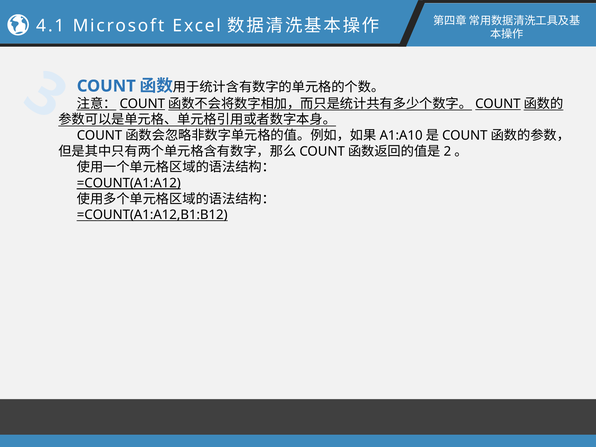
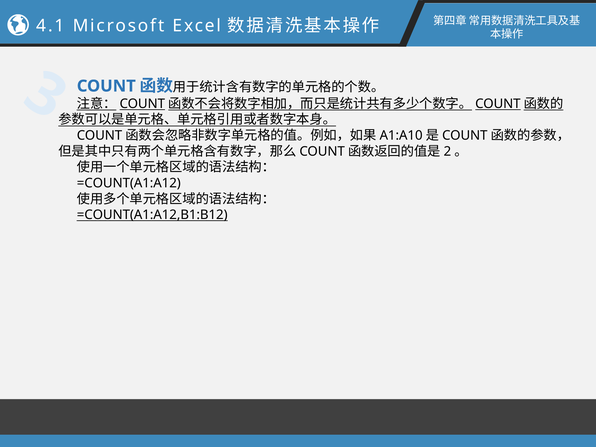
=COUNT(A1:A12 underline: present -> none
